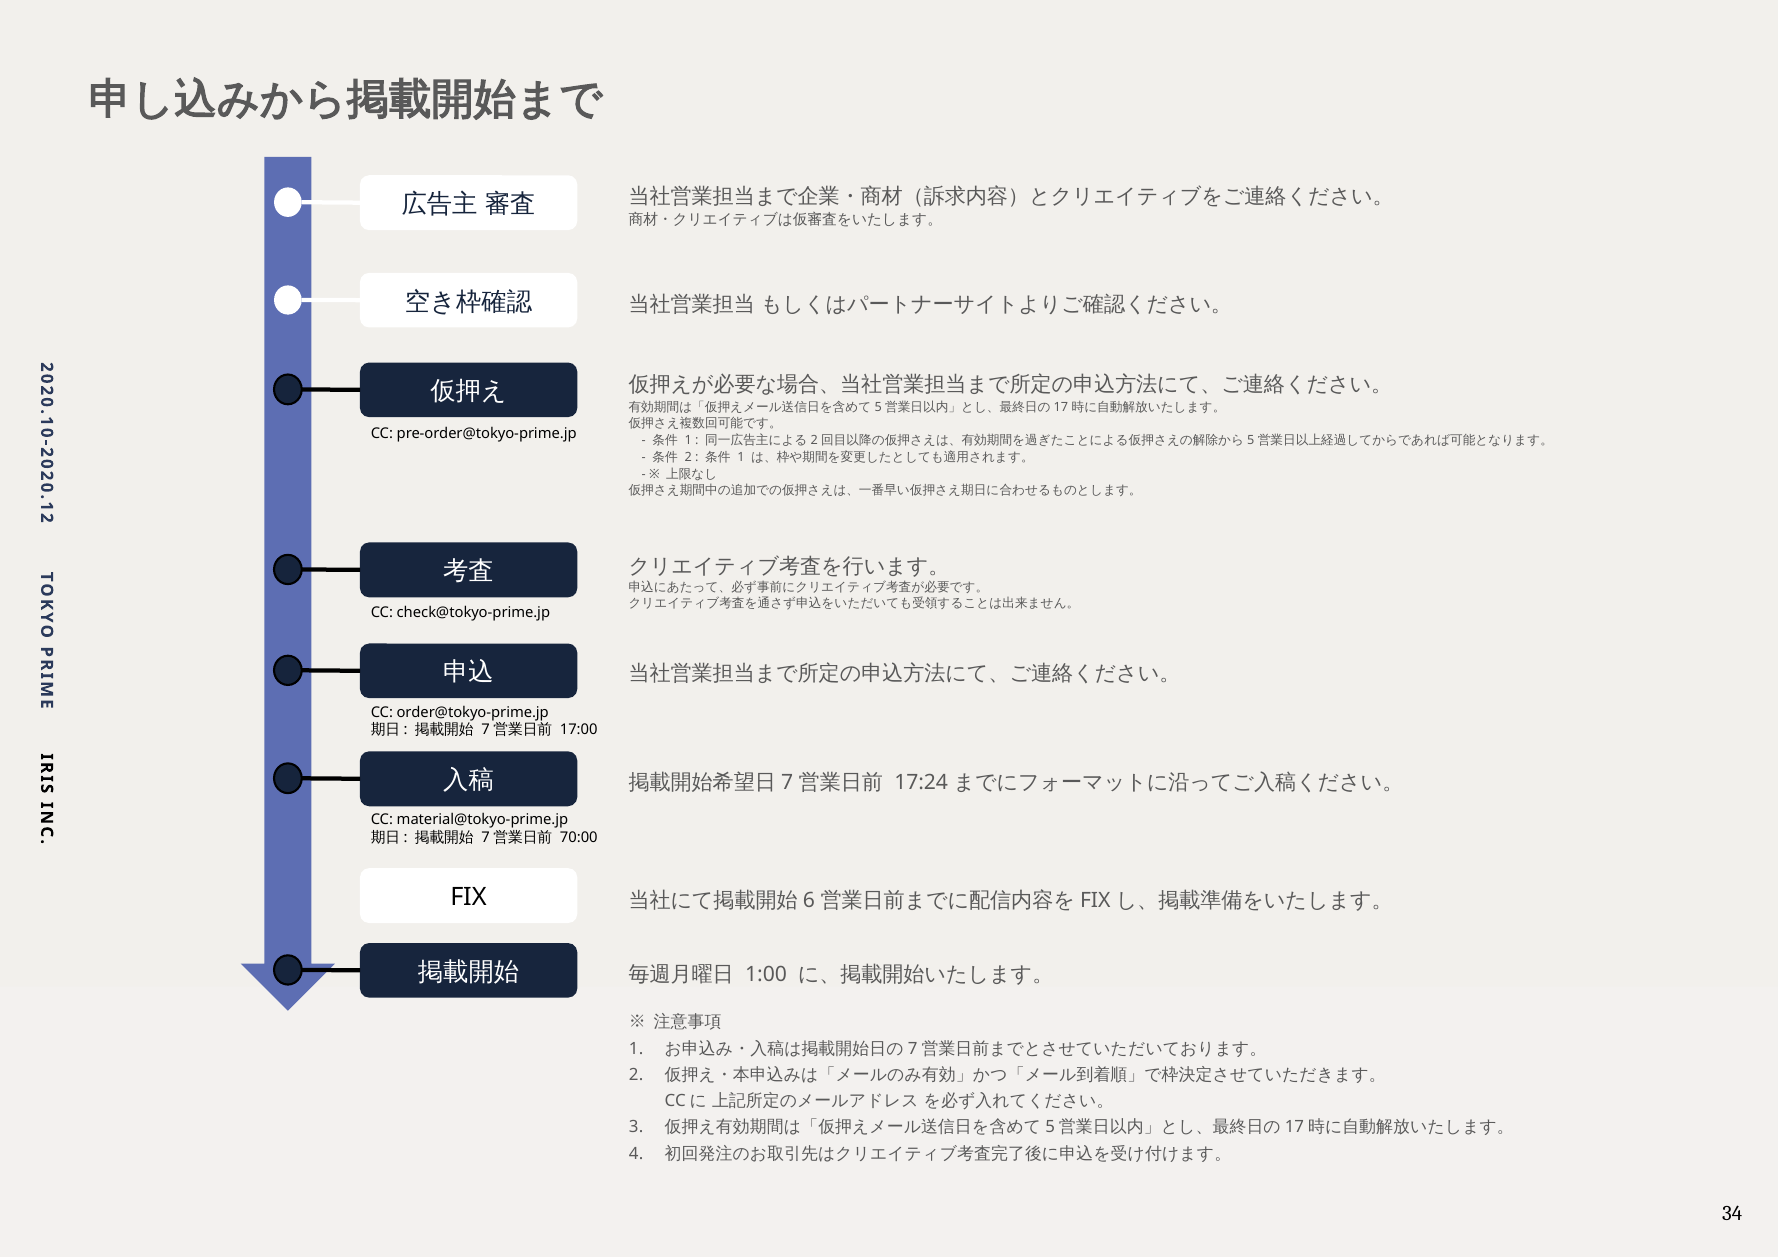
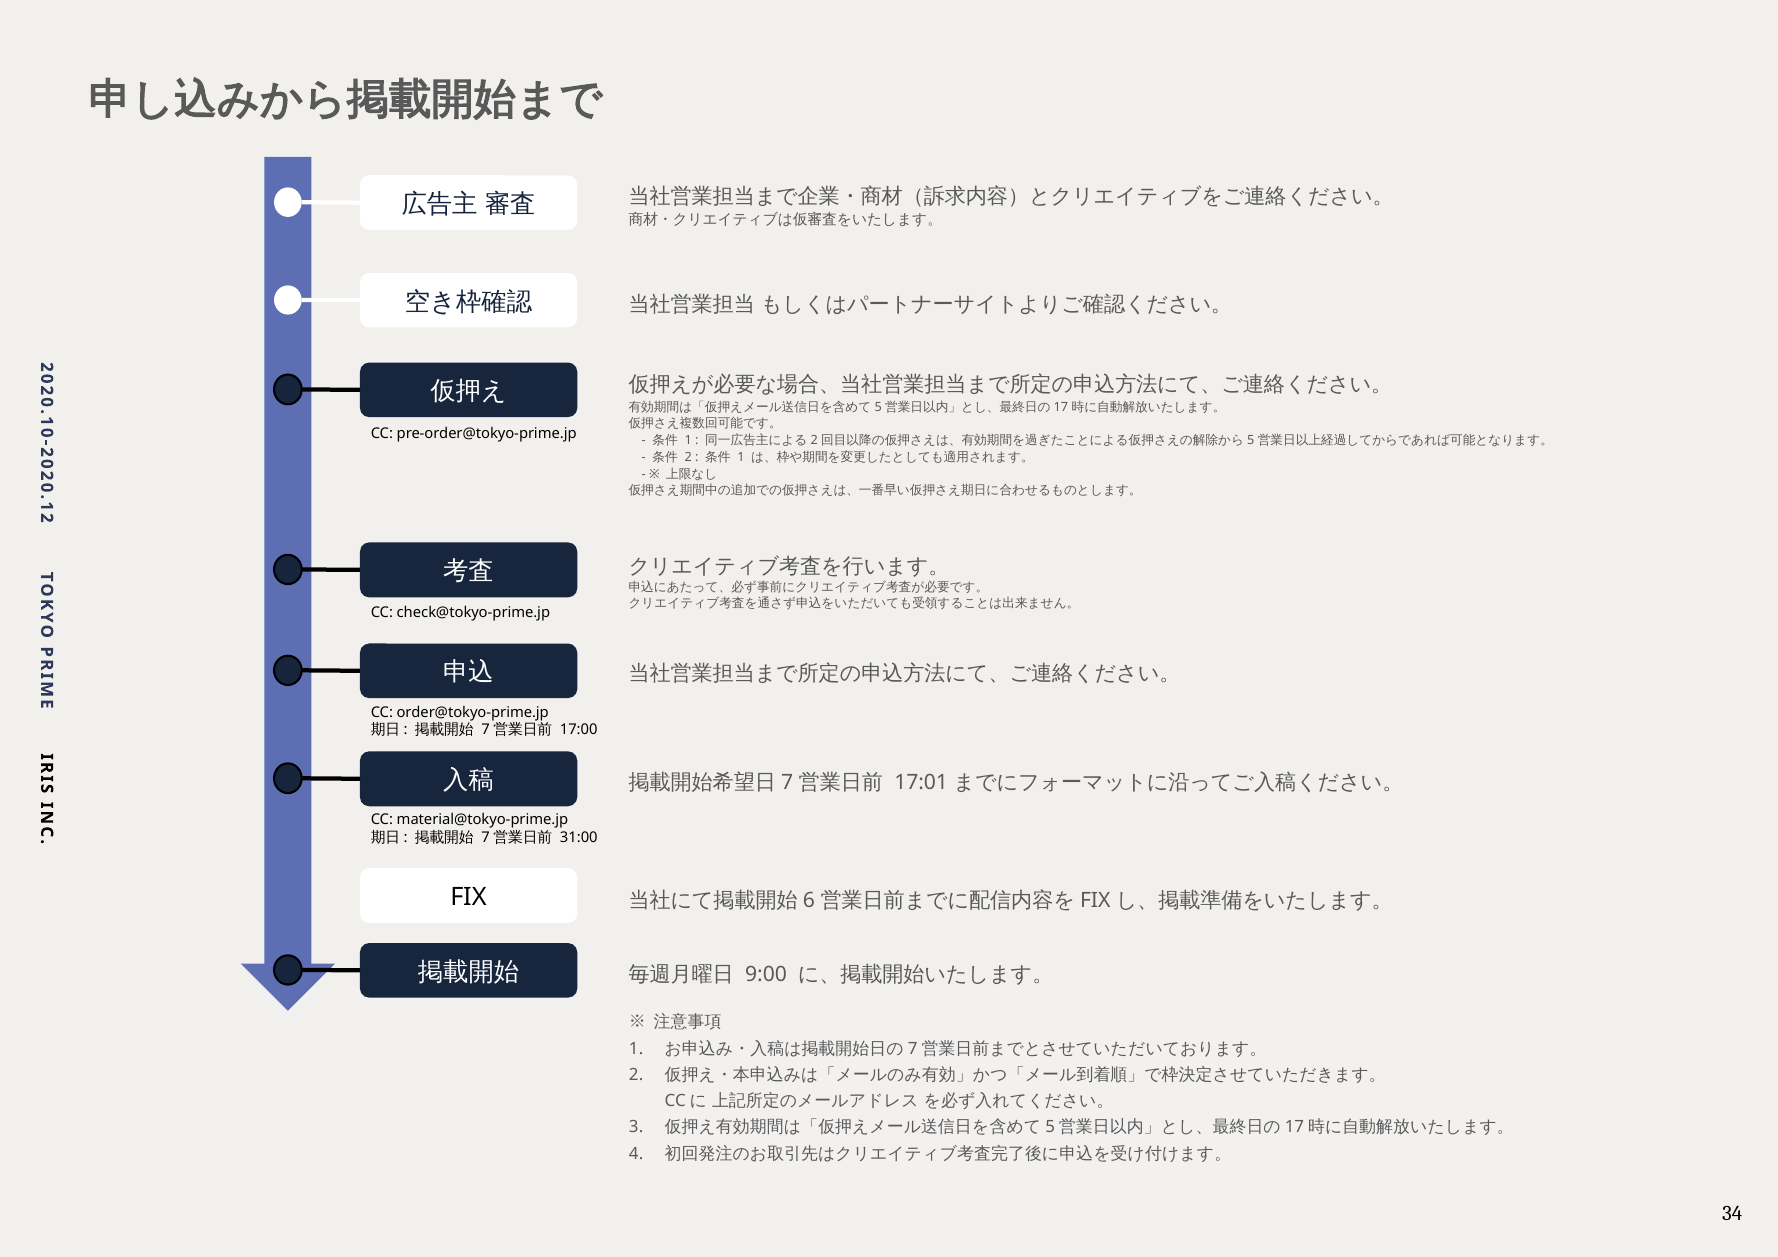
17:24: 17:24 -> 17:01
70:00: 70:00 -> 31:00
1:00: 1:00 -> 9:00
